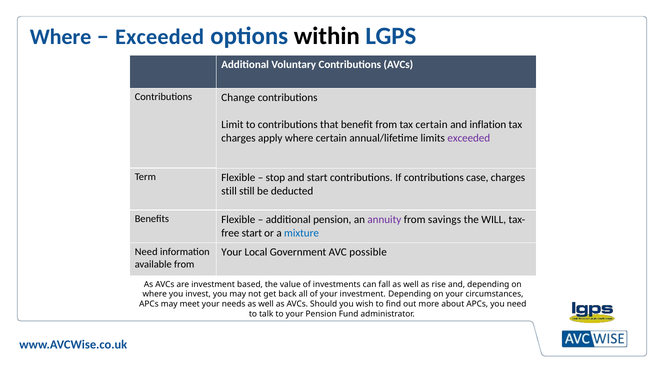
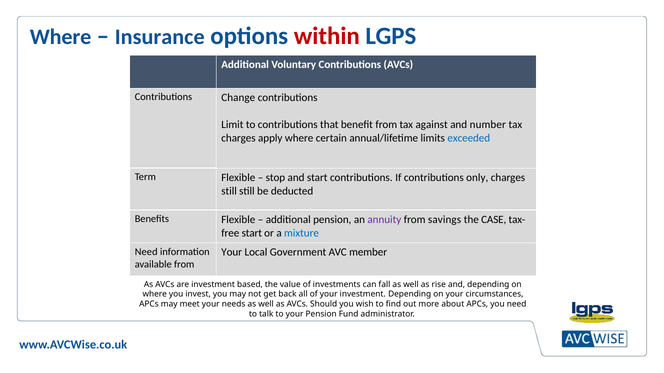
Exceeded at (160, 37): Exceeded -> Insurance
within colour: black -> red
tax certain: certain -> against
inflation: inflation -> number
exceeded at (469, 138) colour: purple -> blue
case: case -> only
WILL: WILL -> CASE
possible: possible -> member
